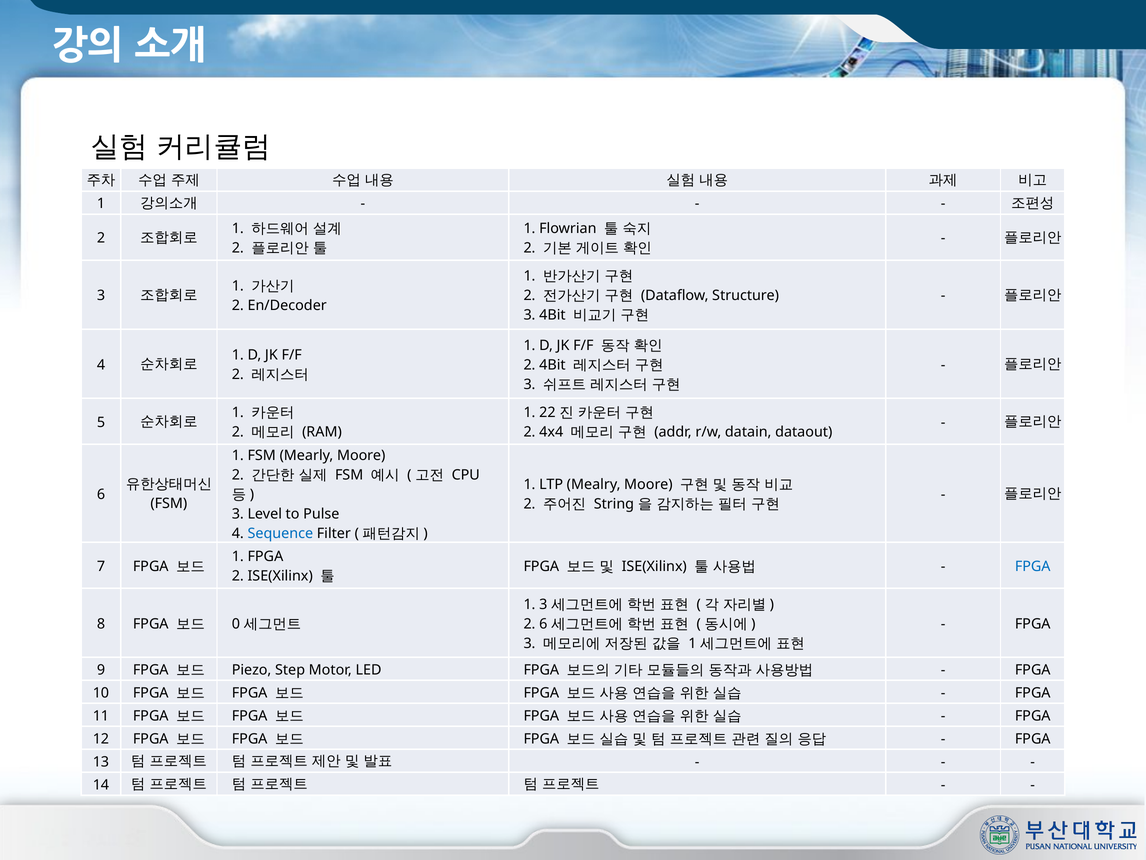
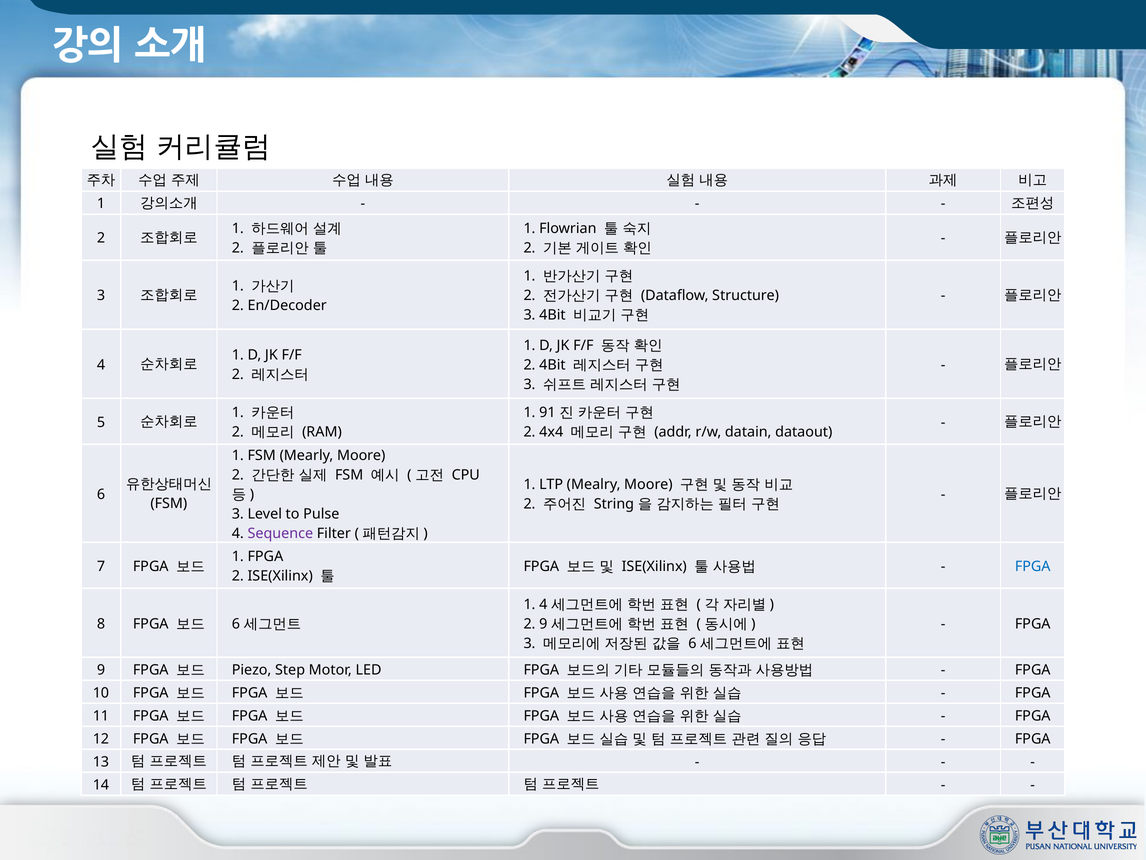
22: 22 -> 91
Sequence colour: blue -> purple
1 3: 3 -> 4
0 at (236, 624): 0 -> 6
2 6: 6 -> 9
1 at (692, 643): 1 -> 6
